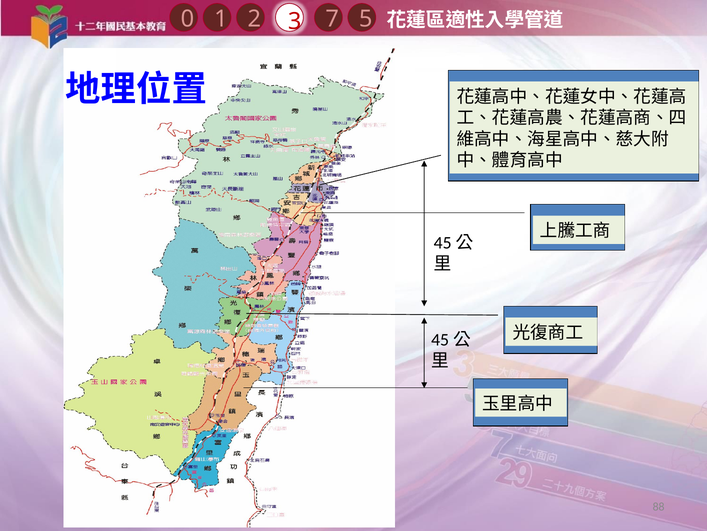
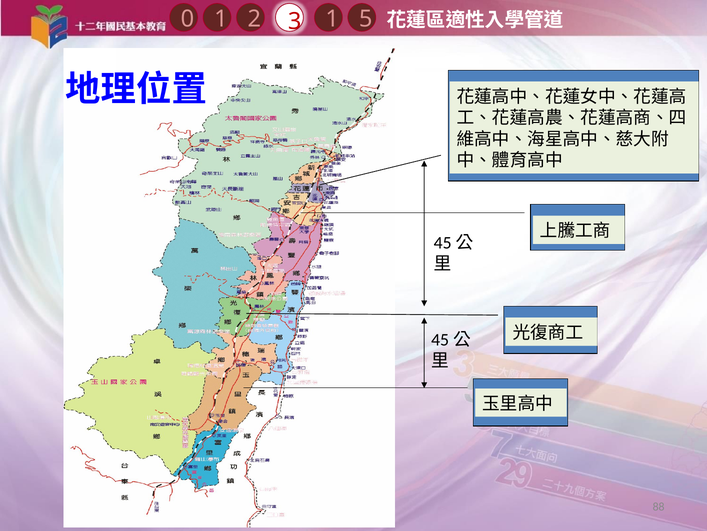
1 7: 7 -> 1
